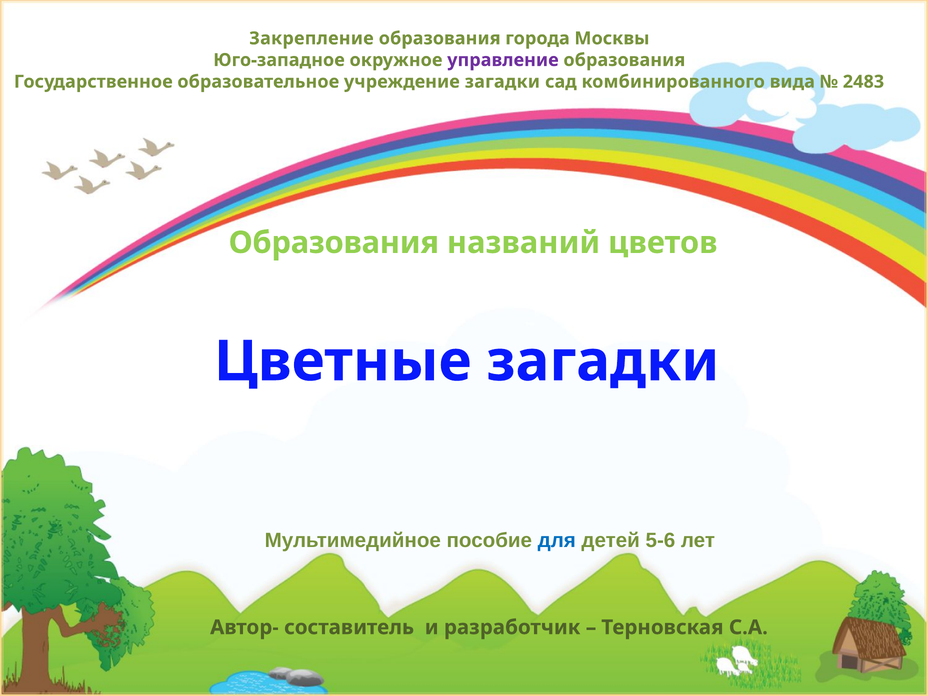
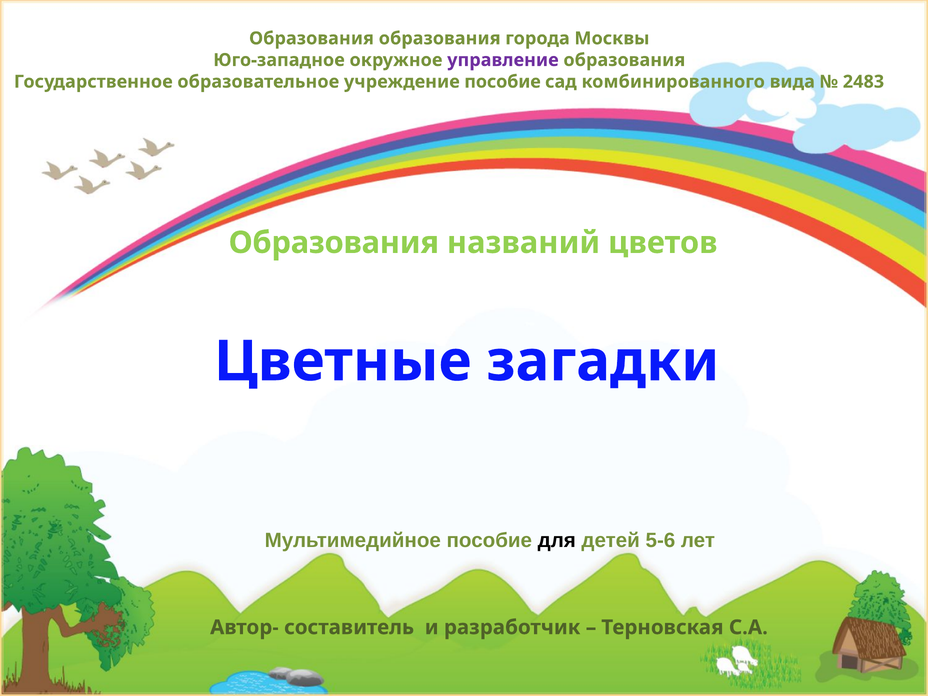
Закрепление at (311, 38): Закрепление -> Образования
учреждение загадки: загадки -> пособие
для colour: blue -> black
